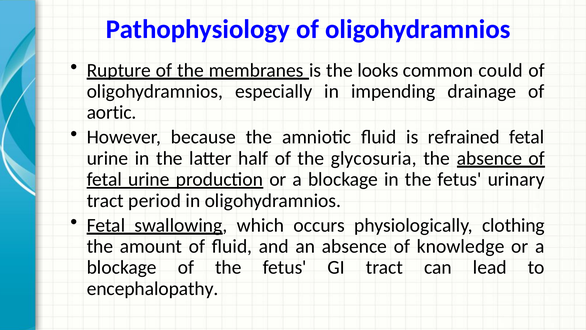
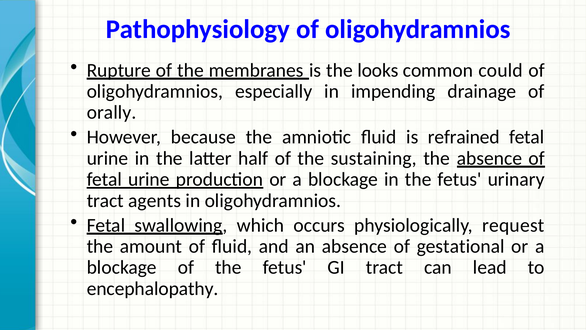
aortic: aortic -> orally
glycosuria: glycosuria -> sustaining
period: period -> agents
clothing: clothing -> request
knowledge: knowledge -> gestational
